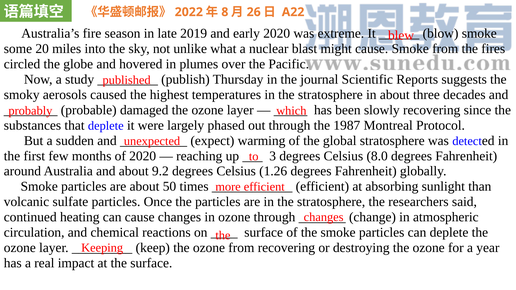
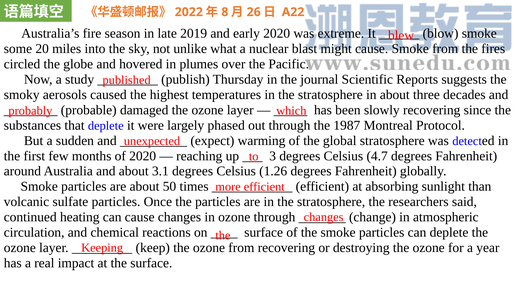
8.0: 8.0 -> 4.7
9.2: 9.2 -> 3.1
